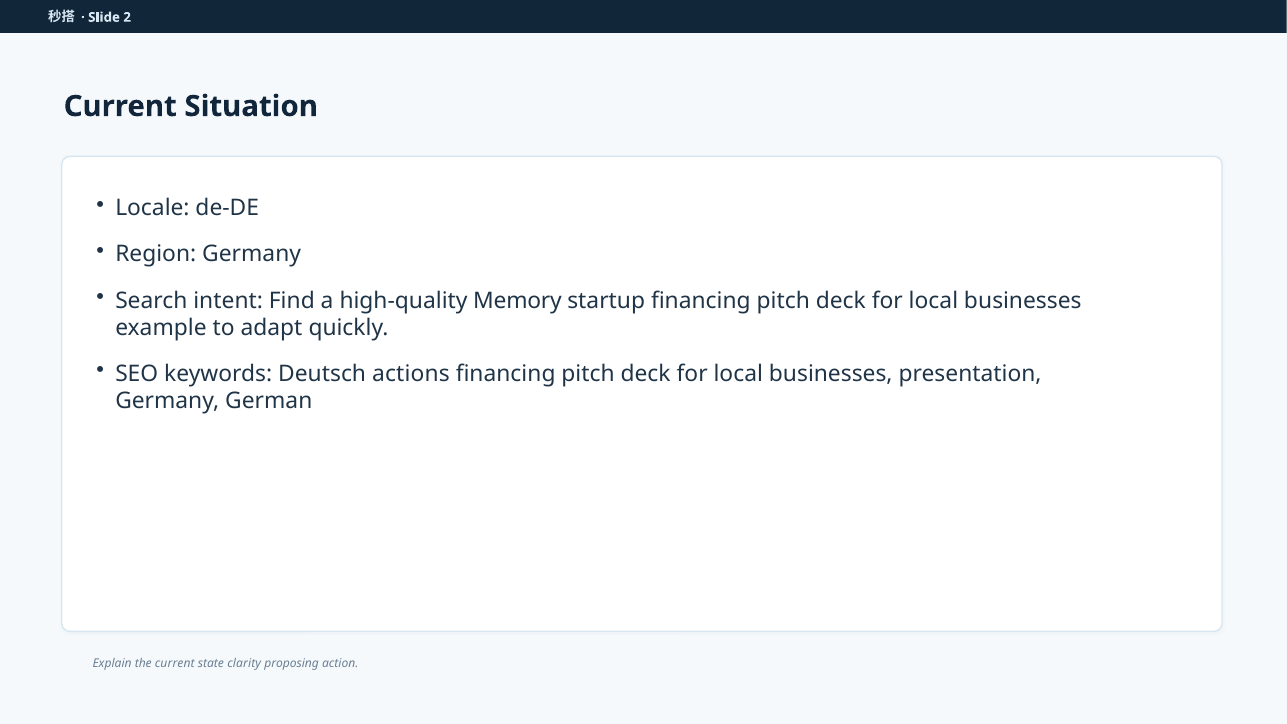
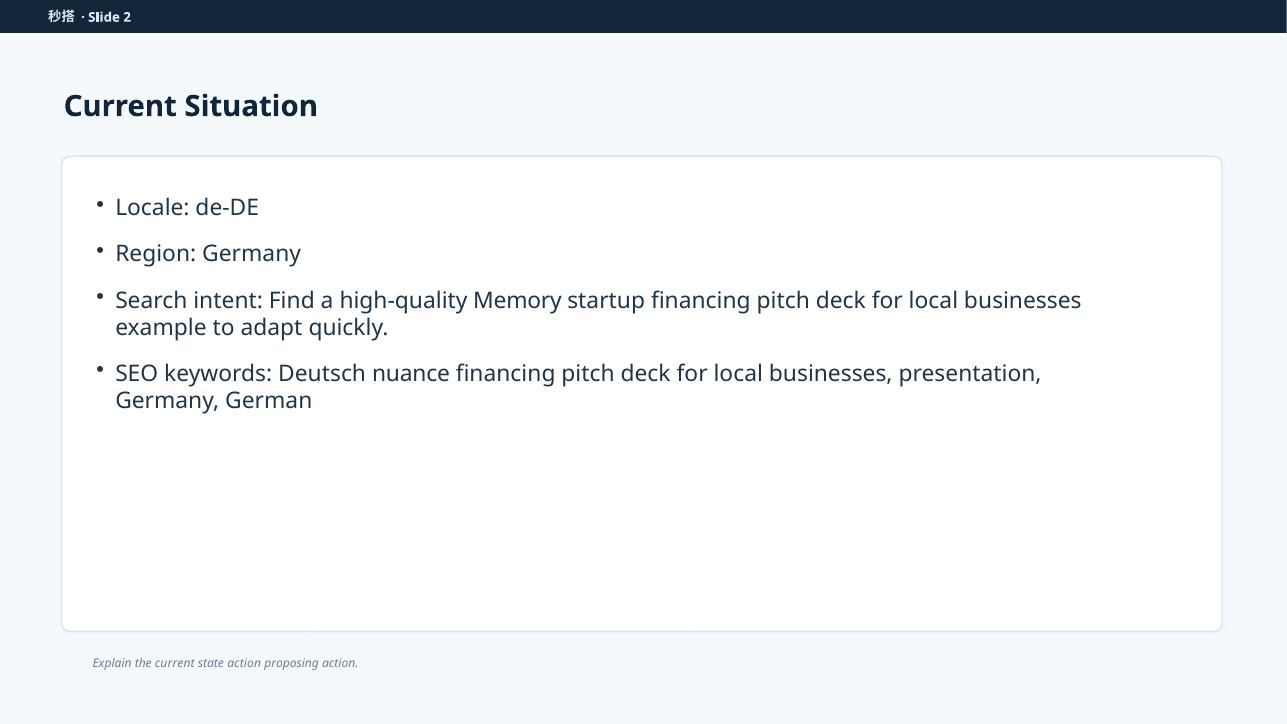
actions: actions -> nuance
state clarity: clarity -> action
